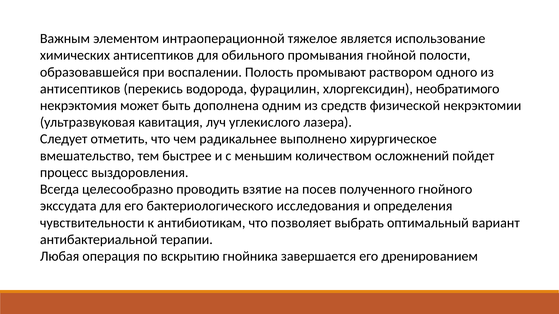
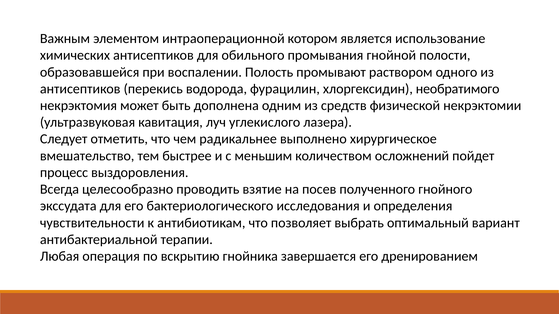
тяжелое: тяжелое -> котором
